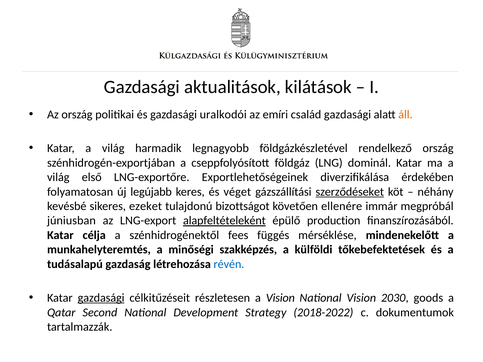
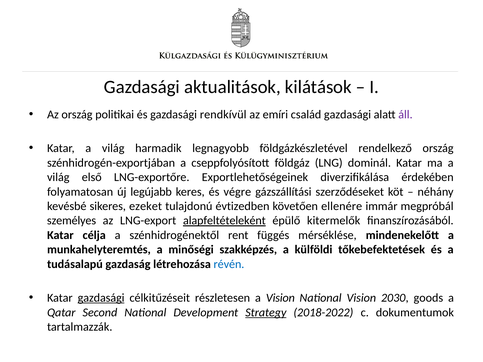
uralkodói: uralkodói -> rendkívül
áll colour: orange -> purple
véget: véget -> végre
szerződéseket underline: present -> none
bizottságot: bizottságot -> évtizedben
júniusban: júniusban -> személyes
production: production -> kitermelők
fees: fees -> rent
Strategy underline: none -> present
